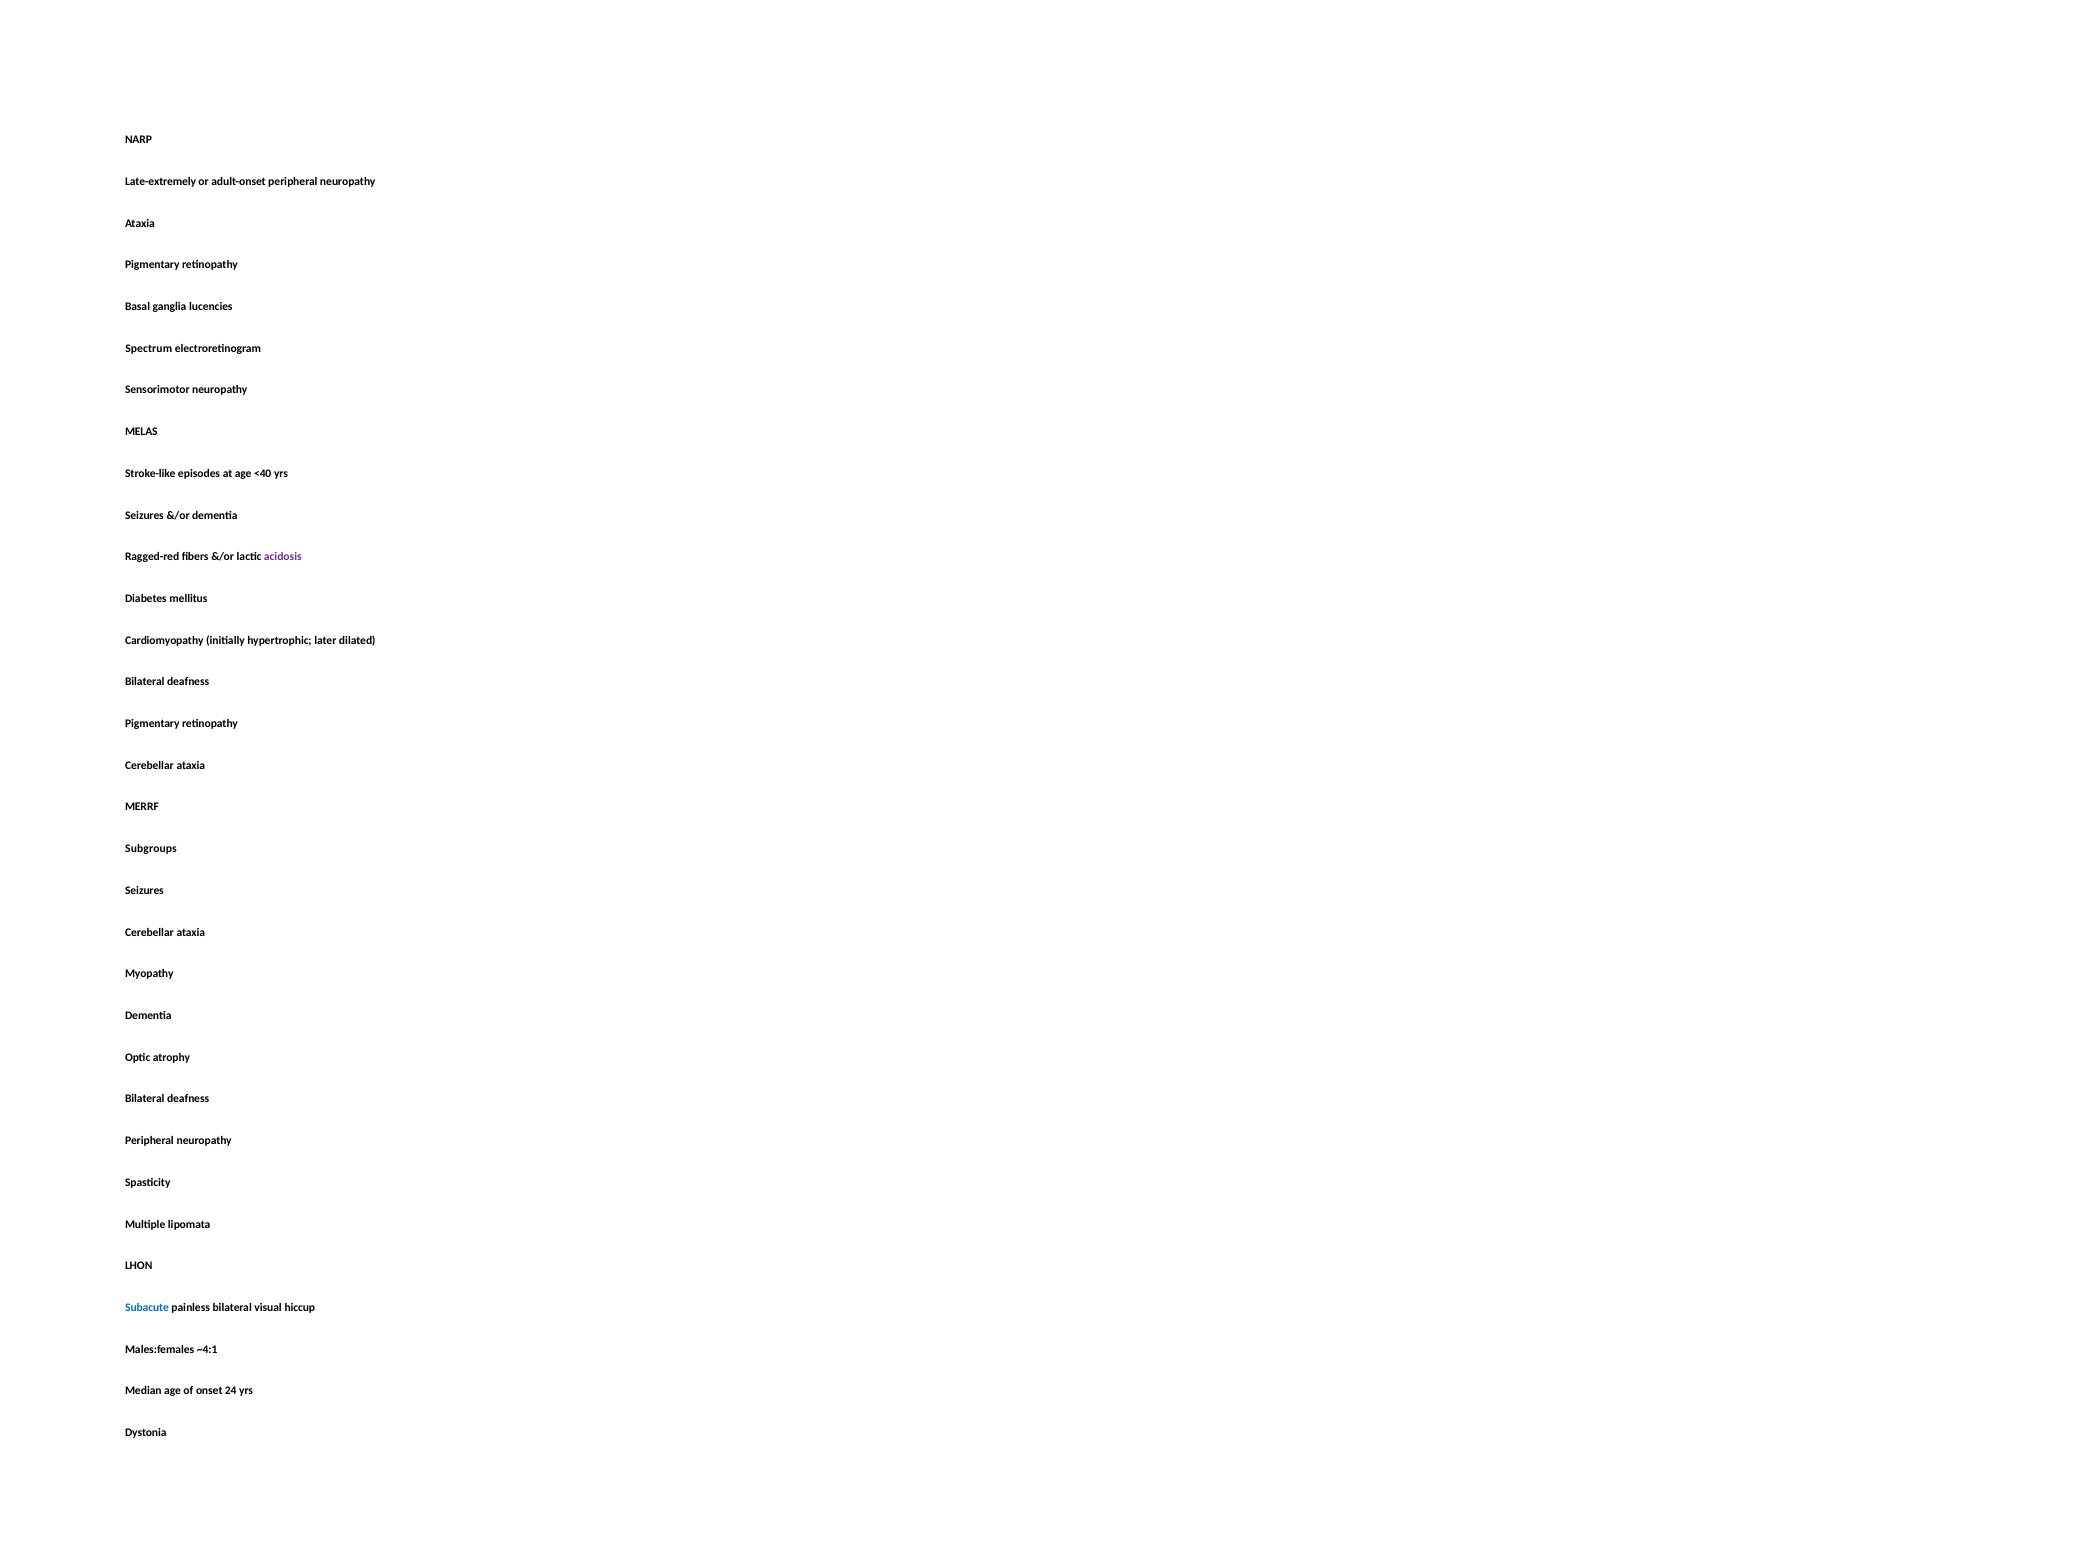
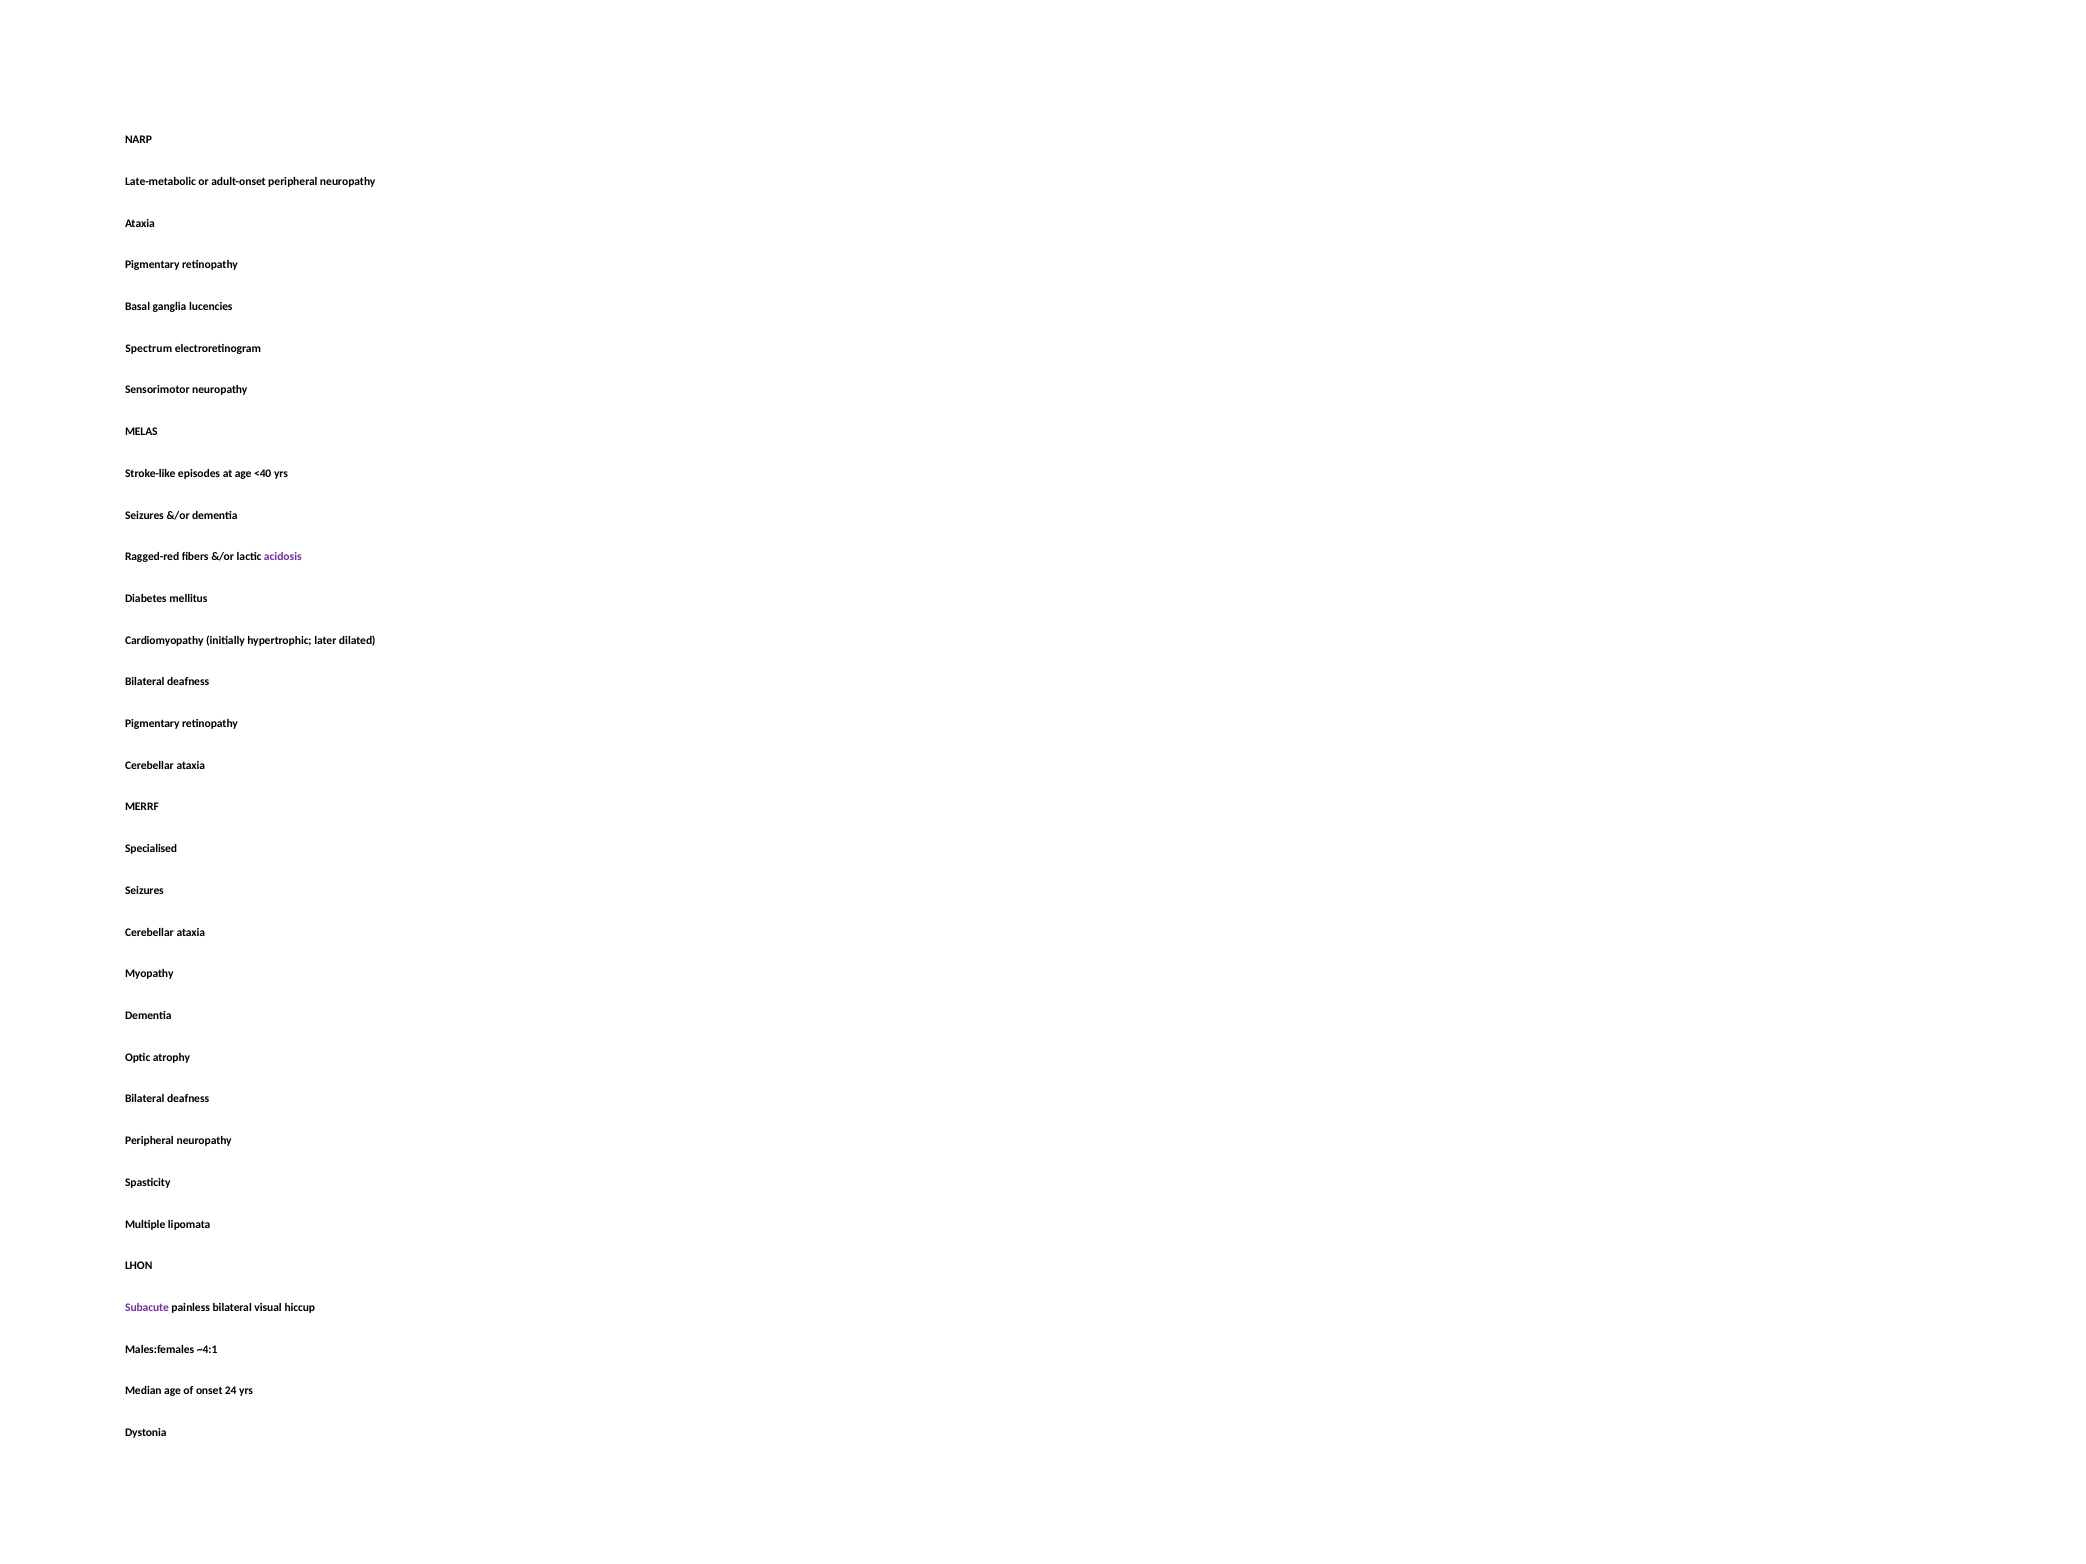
Late-extremely: Late-extremely -> Late-metabolic
Subgroups: Subgroups -> Specialised
Subacute colour: blue -> purple
